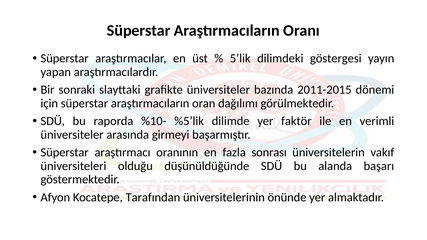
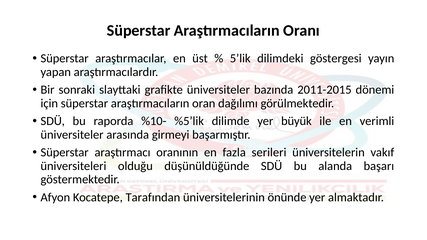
faktör: faktör -> büyük
sonrası: sonrası -> serileri
